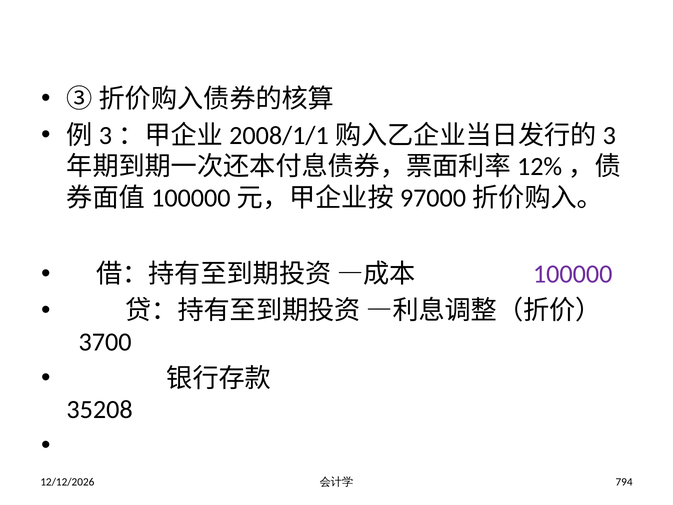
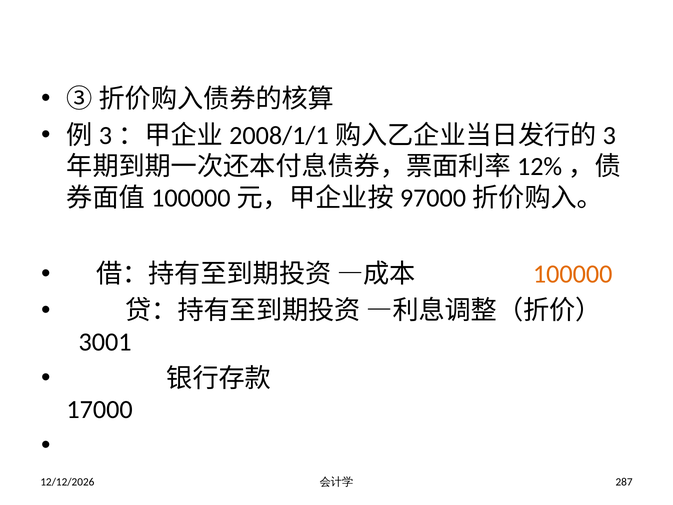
100000 colour: purple -> orange
3700: 3700 -> 3001
35208: 35208 -> 17000
794: 794 -> 287
